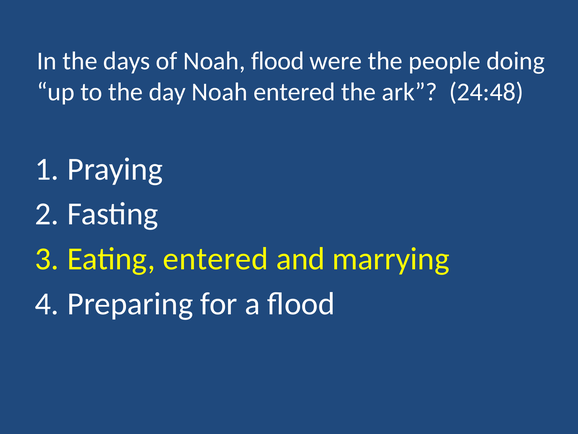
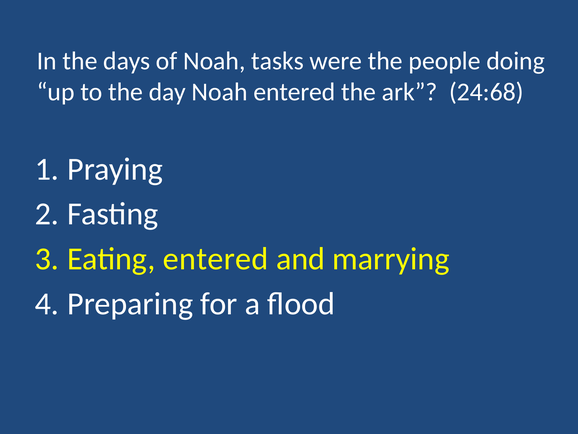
Noah flood: flood -> tasks
24:48: 24:48 -> 24:68
